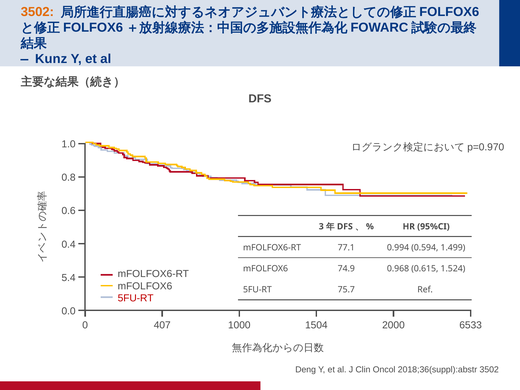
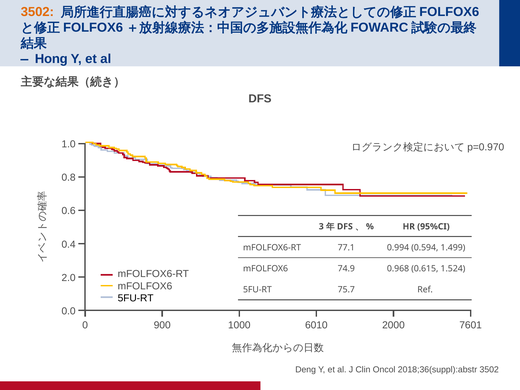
Kunz: Kunz -> Hong
5.4: 5.4 -> 2.0
5FU-RT at (136, 298) colour: red -> black
407: 407 -> 900
1504: 1504 -> 6010
6533: 6533 -> 7601
